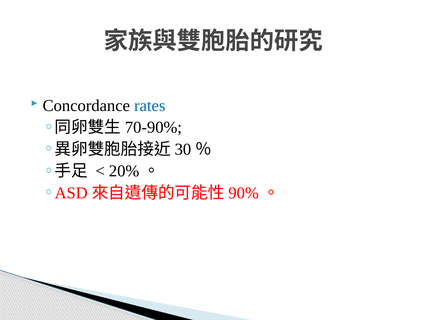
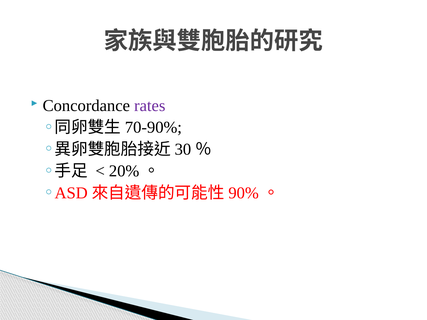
rates colour: blue -> purple
